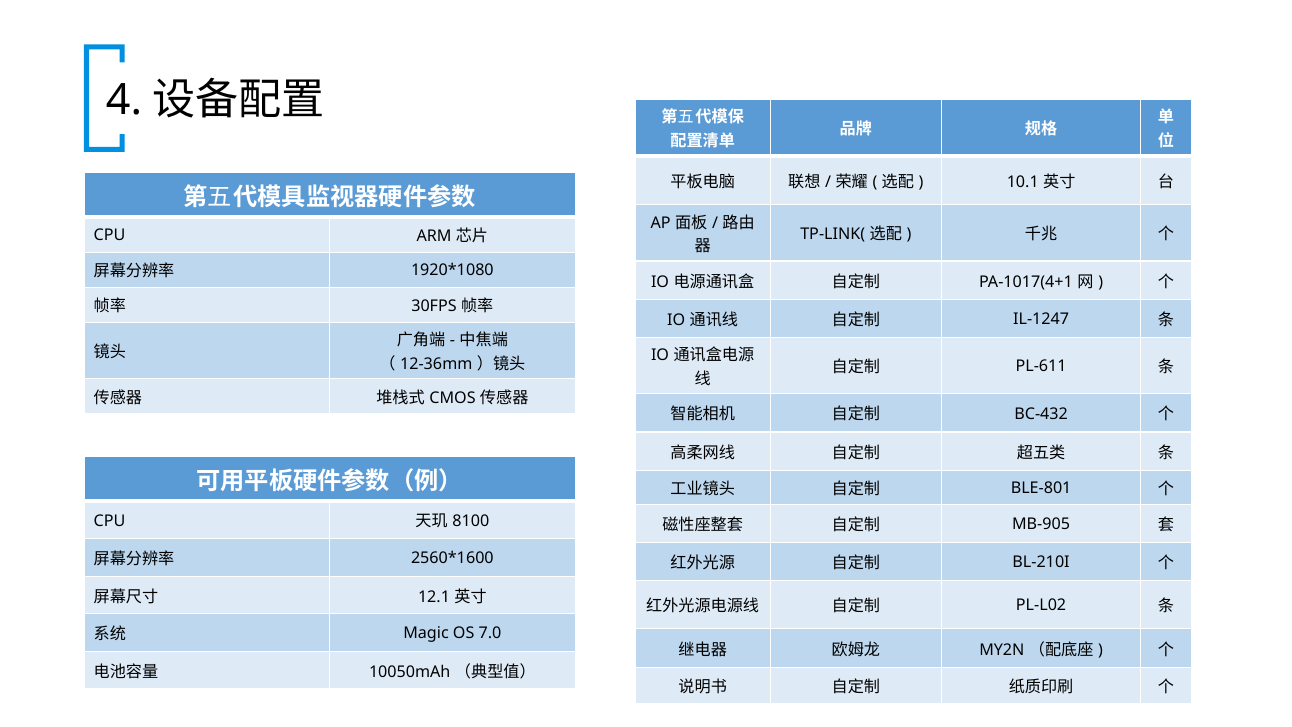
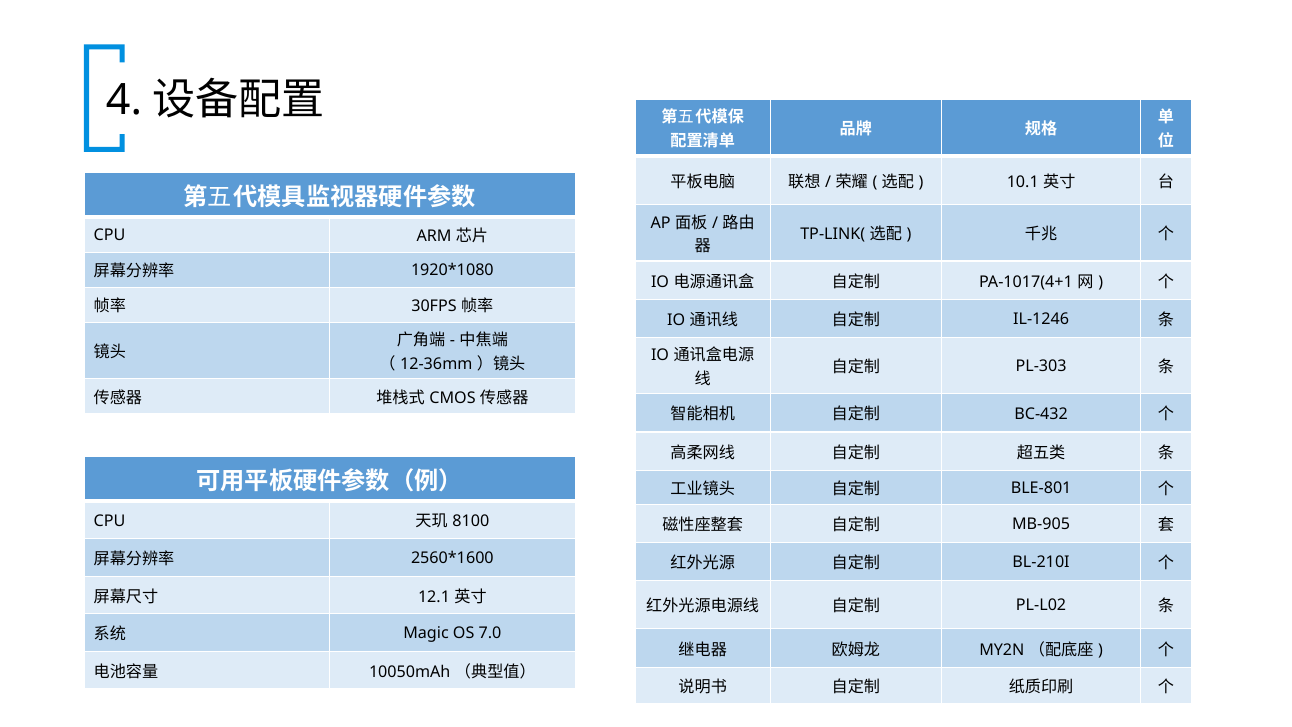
IL-1247: IL-1247 -> IL-1246
PL-611: PL-611 -> PL-303
